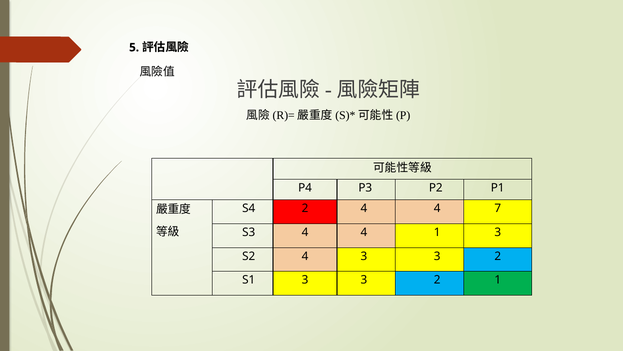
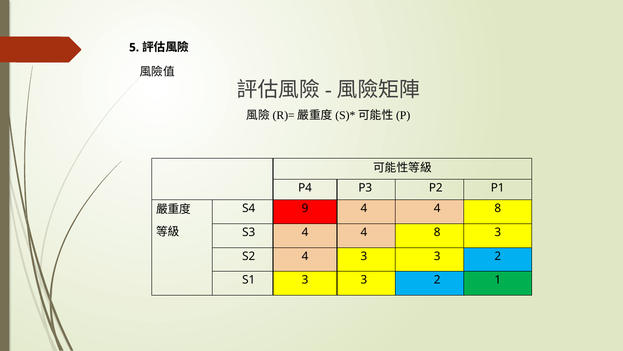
S4 2: 2 -> 9
7 at (498, 208): 7 -> 8
S3 4 4 1: 1 -> 8
